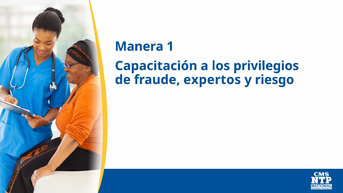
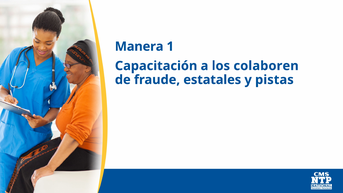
privilegios: privilegios -> colaboren
expertos: expertos -> estatales
riesgo: riesgo -> pistas
